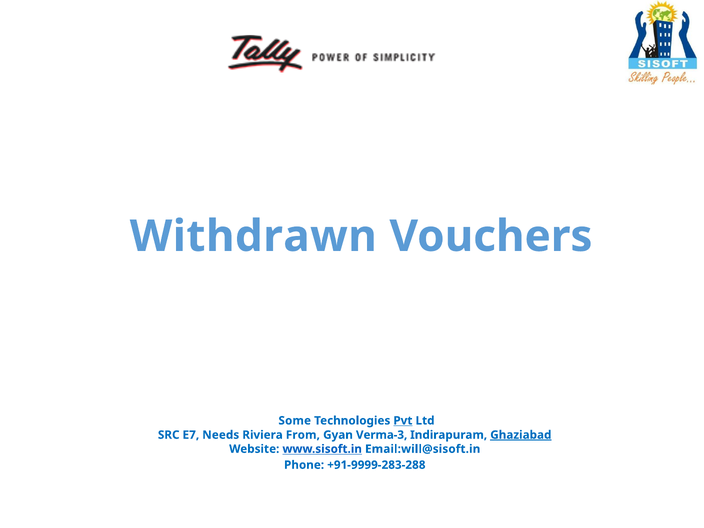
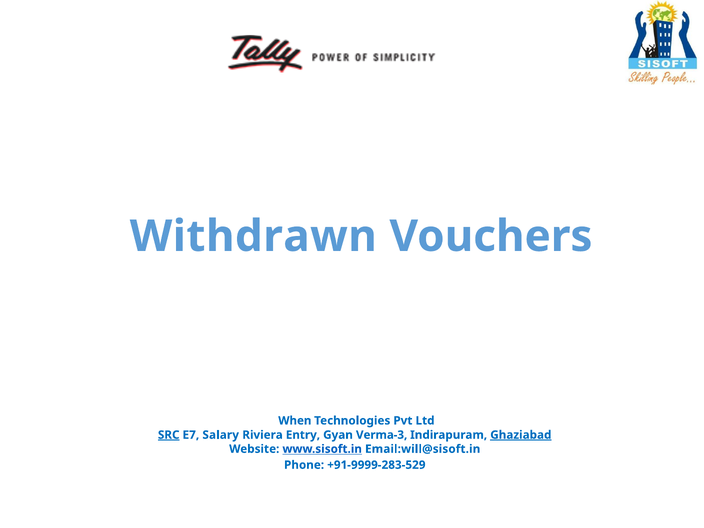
Some: Some -> When
Pvt underline: present -> none
SRC underline: none -> present
Needs: Needs -> Salary
From: From -> Entry
+91-9999-283-288: +91-9999-283-288 -> +91-9999-283-529
